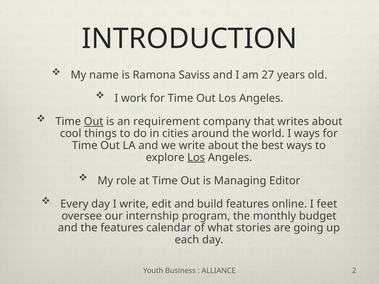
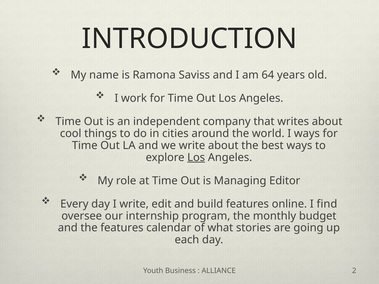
27: 27 -> 64
Out at (94, 122) underline: present -> none
requirement: requirement -> independent
feet: feet -> find
